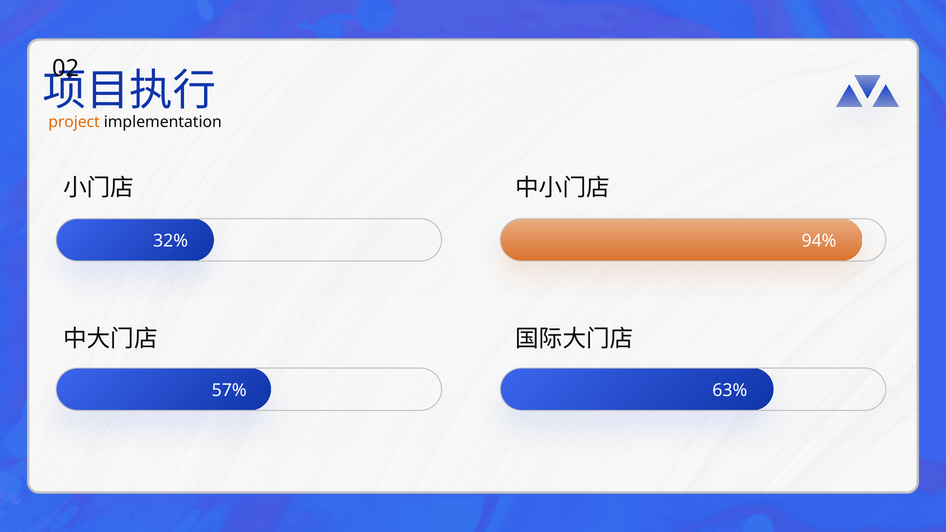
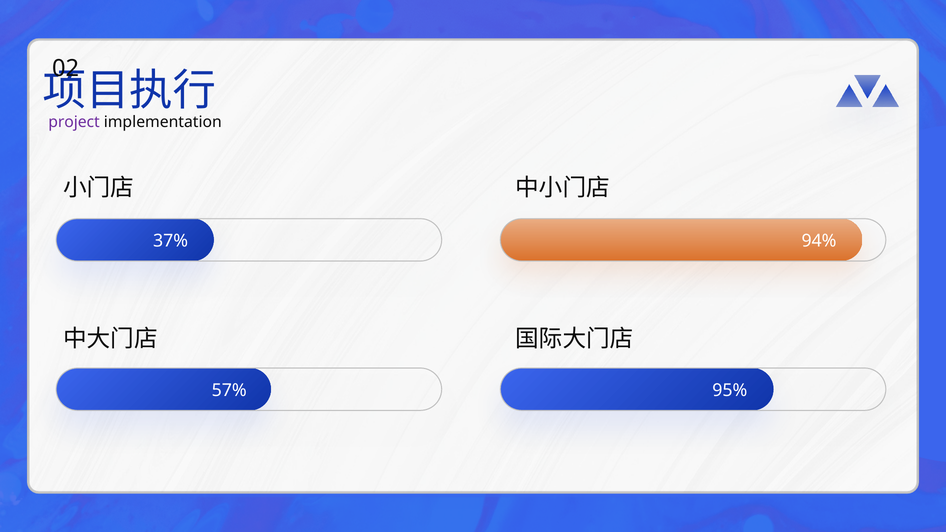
project colour: orange -> purple
32%: 32% -> 37%
63%: 63% -> 95%
